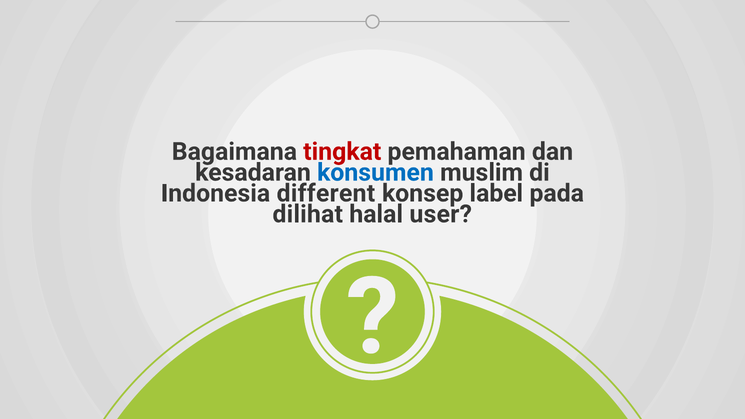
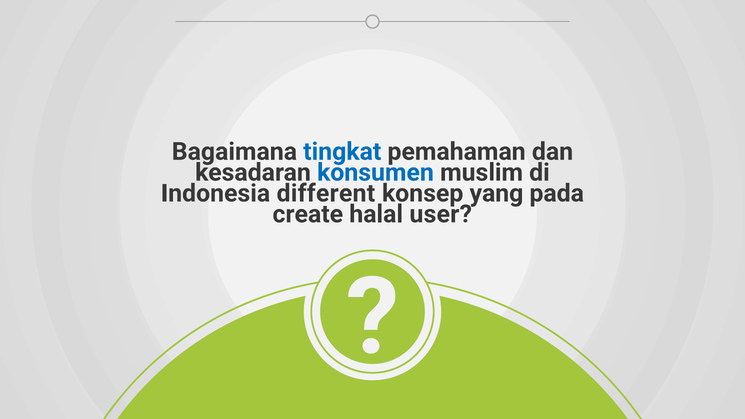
tingkat colour: red -> blue
label: label -> yang
dilihat: dilihat -> create
